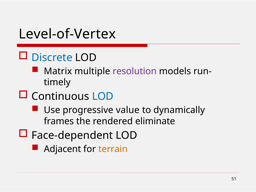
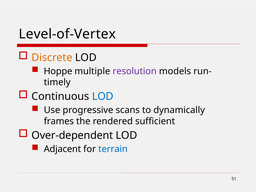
Discrete colour: blue -> orange
Matrix: Matrix -> Hoppe
value: value -> scans
eliminate: eliminate -> sufficient
Face-dependent: Face-dependent -> Over-dependent
terrain colour: orange -> blue
